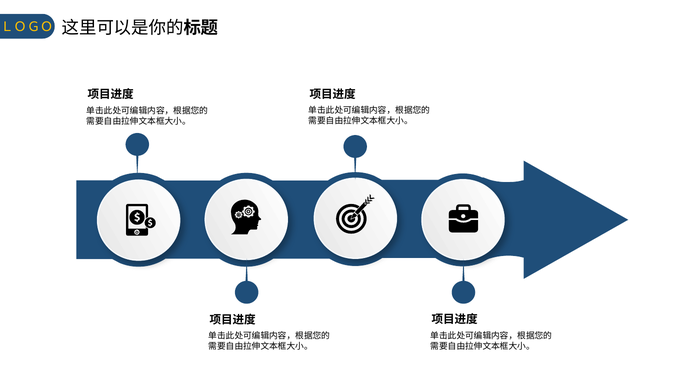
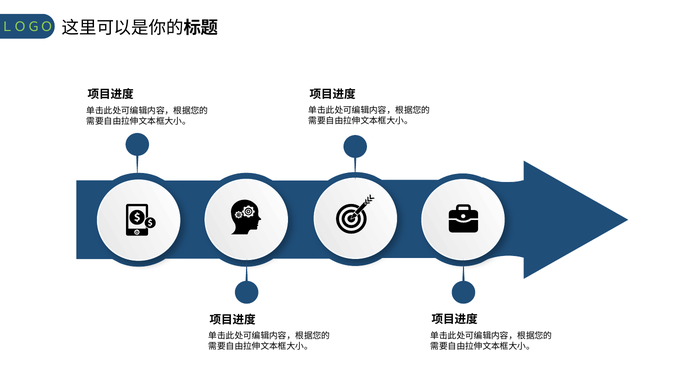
ＬＯＧＯ colour: yellow -> light green
